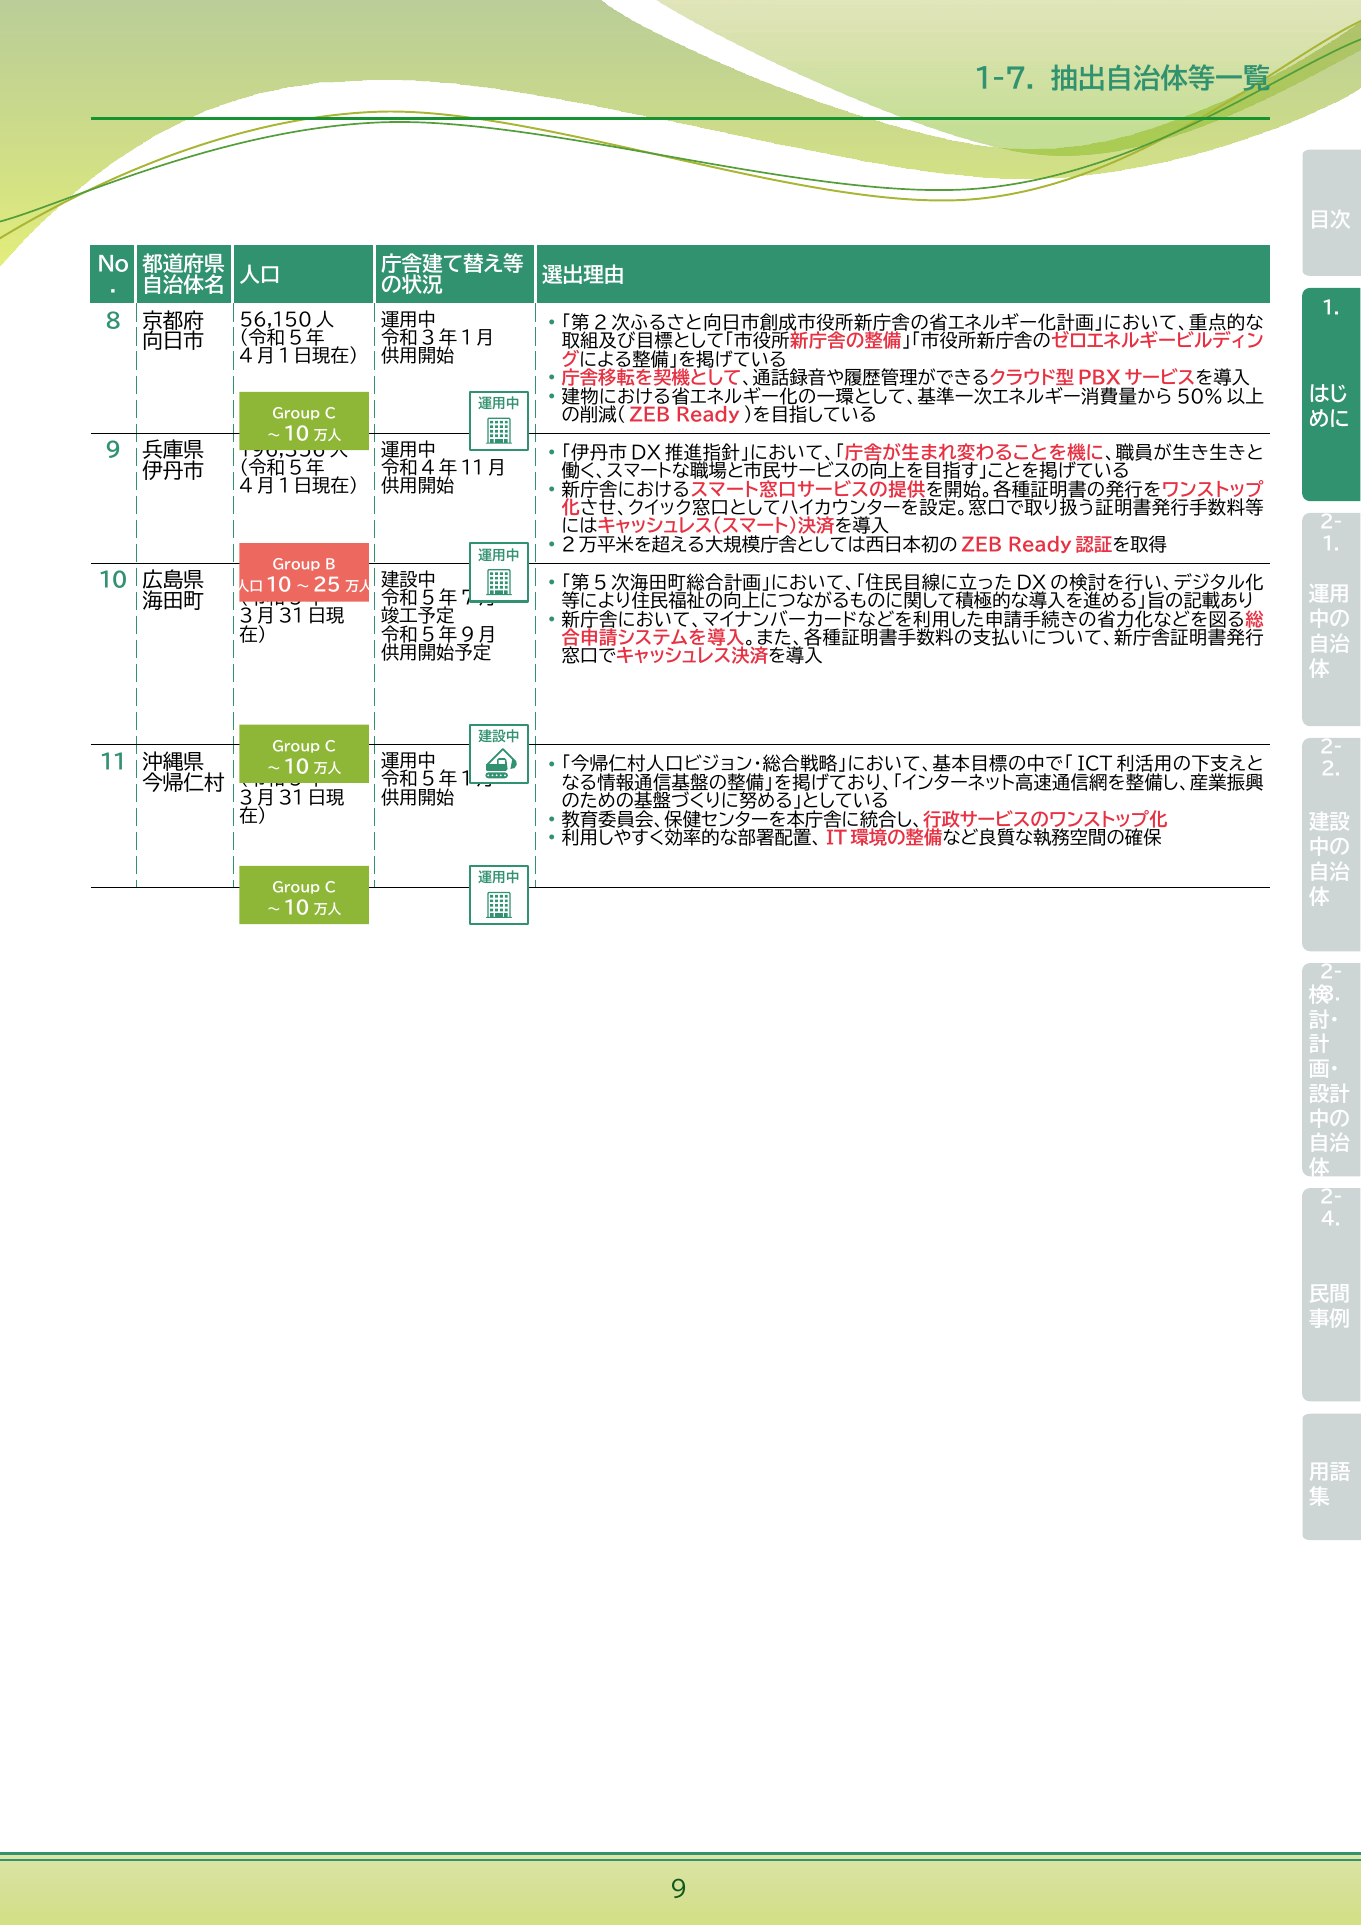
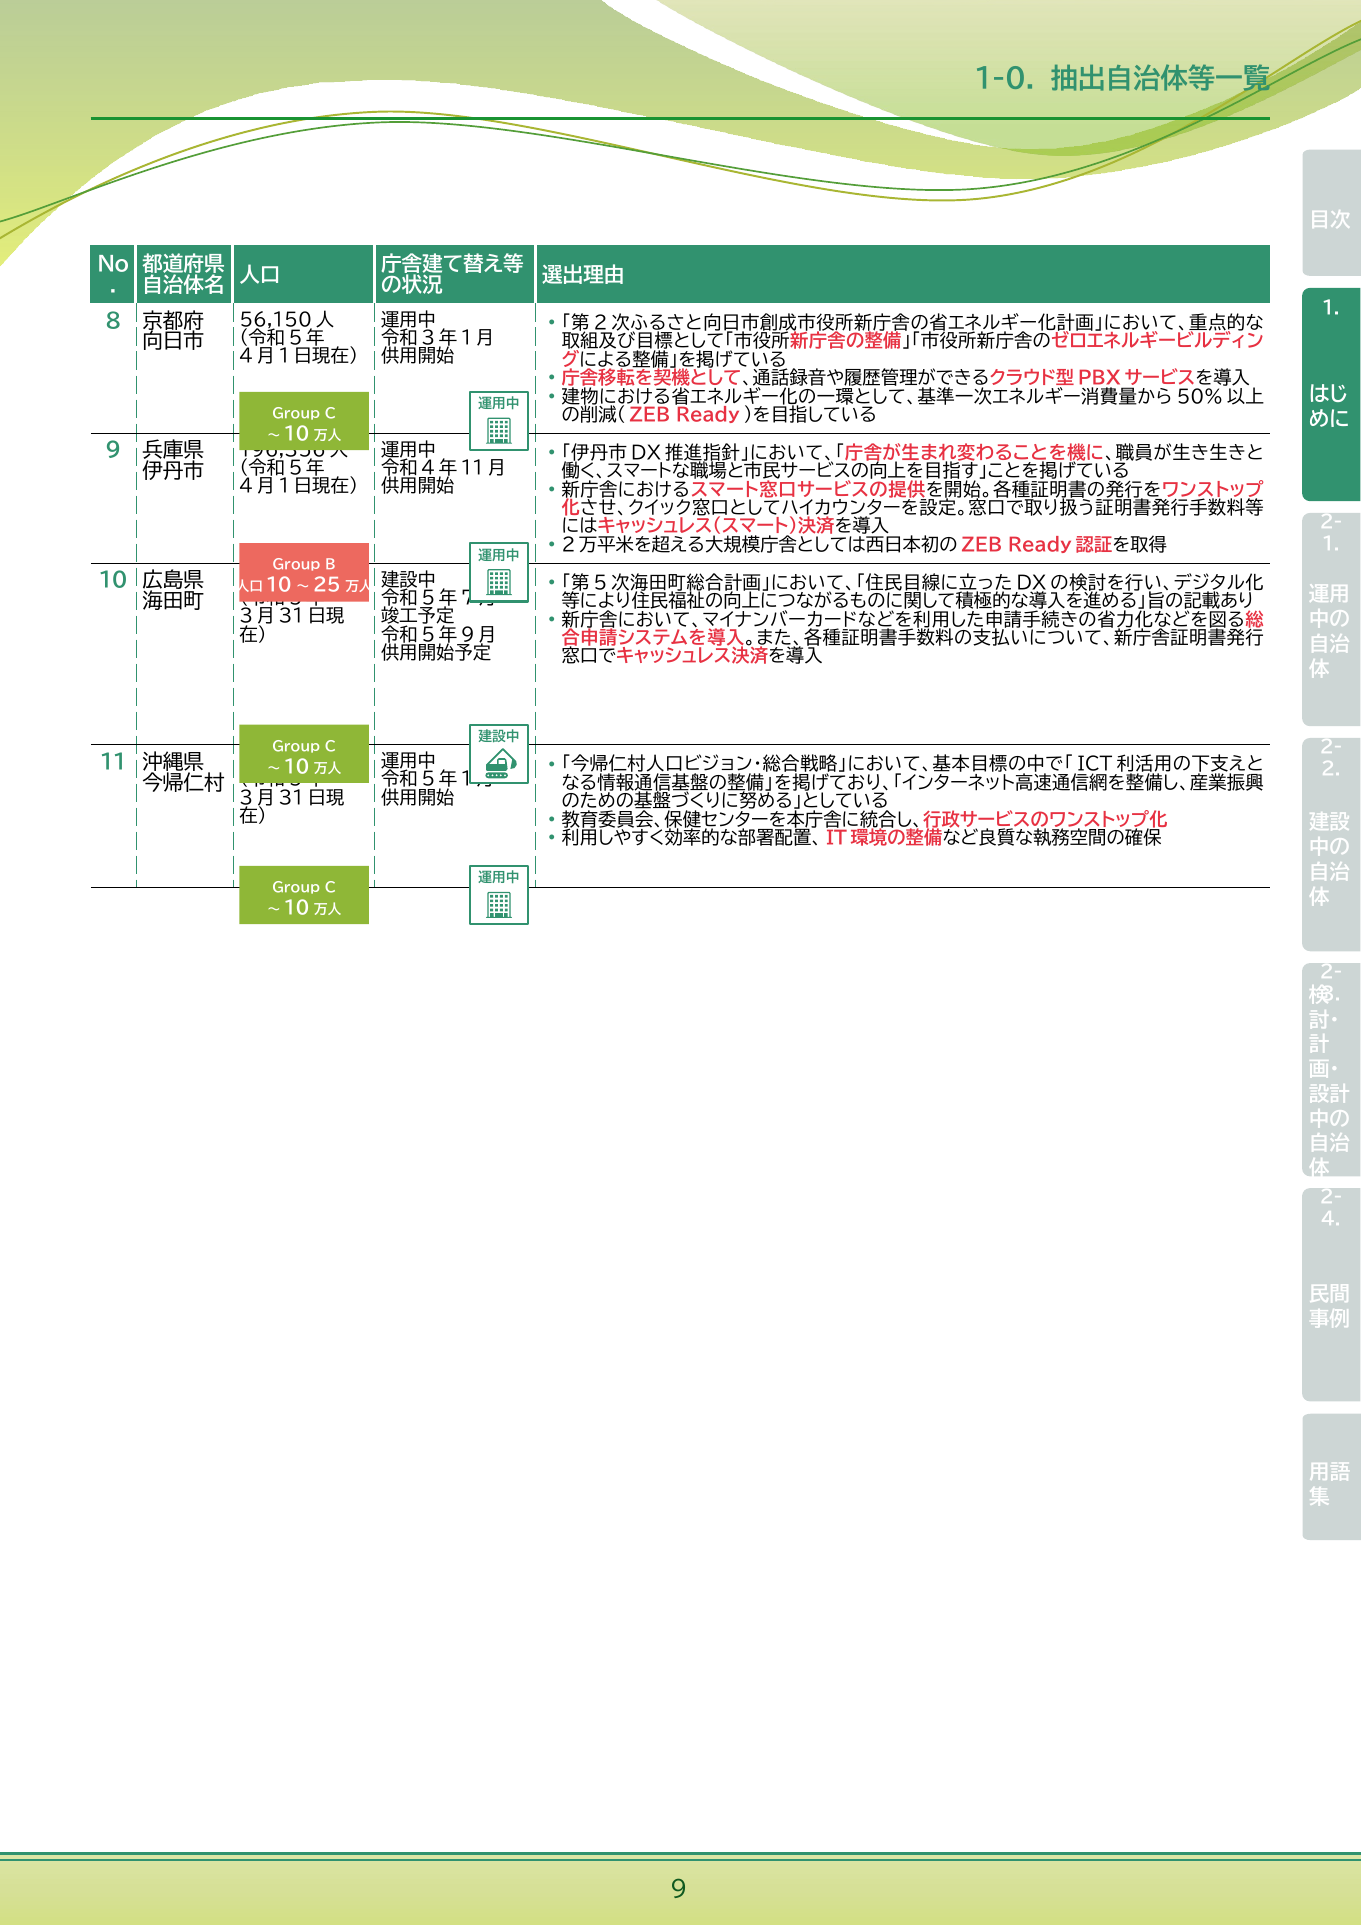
1-7: 1-7 -> 1-0
